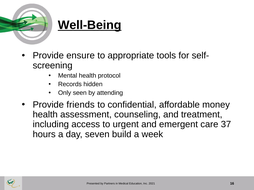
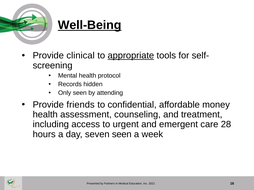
ensure: ensure -> clinical
appropriate underline: none -> present
37: 37 -> 28
seven build: build -> seen
